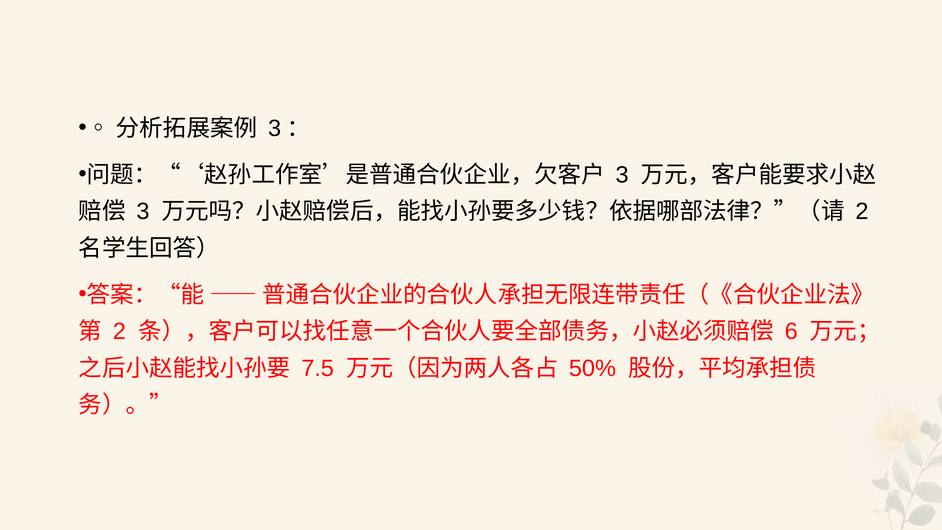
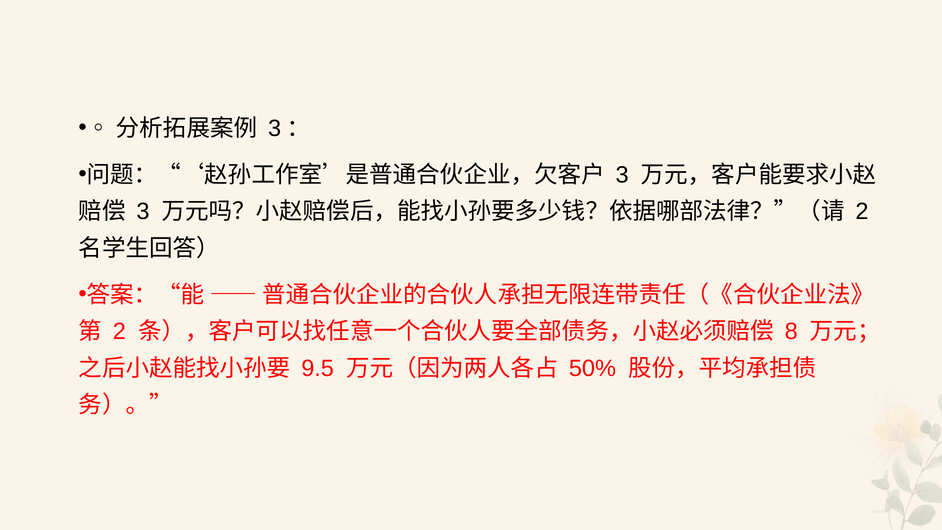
6: 6 -> 8
7.5: 7.5 -> 9.5
